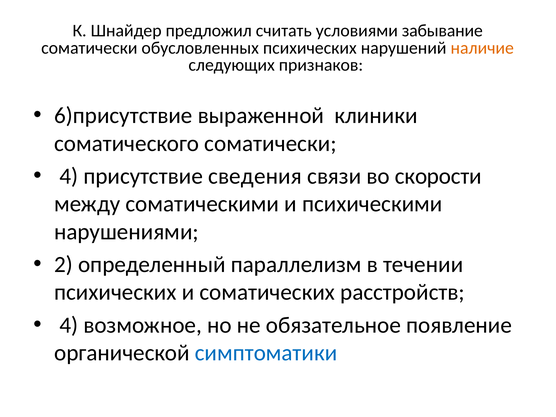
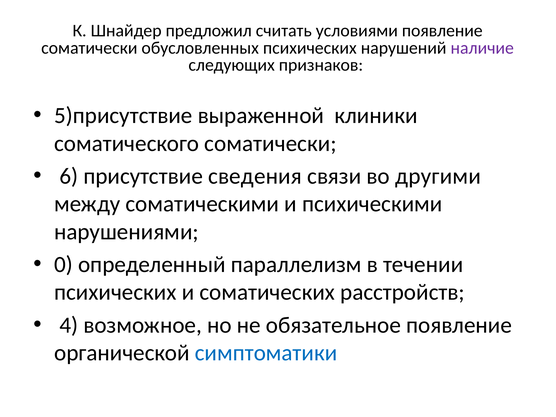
условиями забывание: забывание -> появление
наличие colour: orange -> purple
6)присутствие: 6)присутствие -> 5)присутствие
4 at (69, 176): 4 -> 6
скорости: скорости -> другими
2: 2 -> 0
